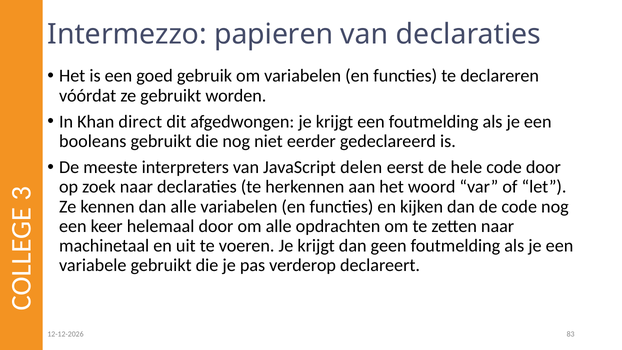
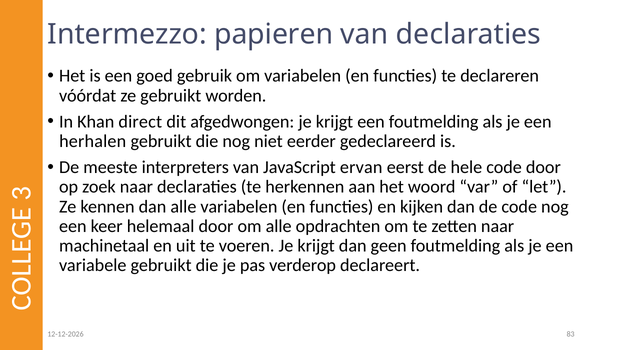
booleans: booleans -> herhalen
delen: delen -> ervan
